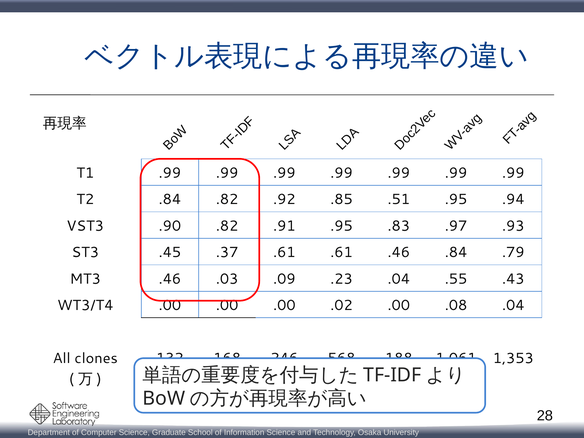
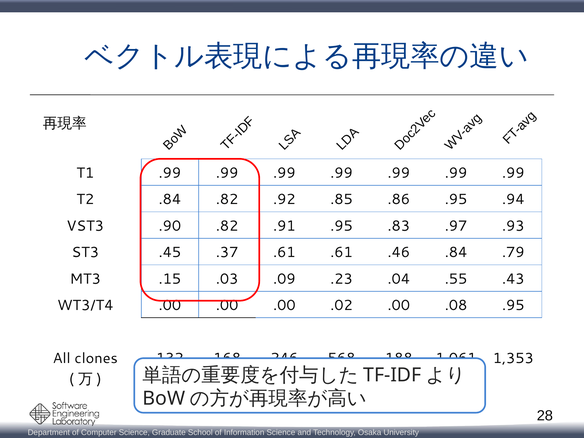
.51: .51 -> .86
MT3 .46: .46 -> .15
.08 .04: .04 -> .95
